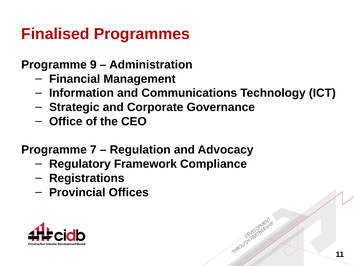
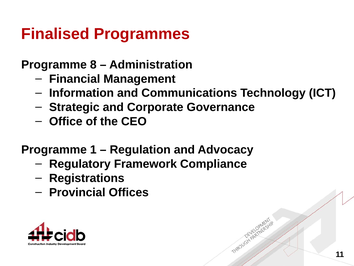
9: 9 -> 8
7: 7 -> 1
